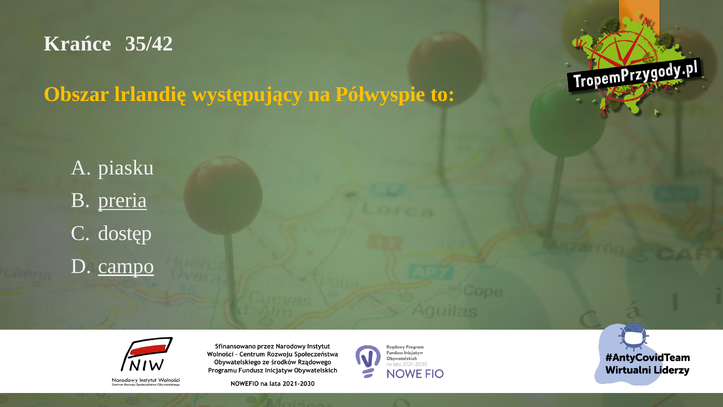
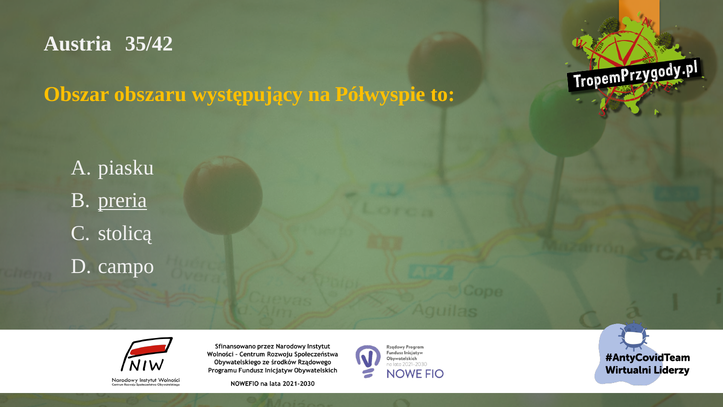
Krańce: Krańce -> Austria
lrlandię: lrlandię -> obszaru
dostęp: dostęp -> stolicą
campo underline: present -> none
